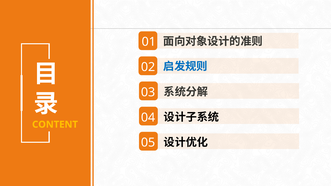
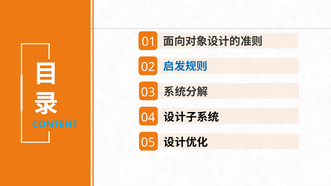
CONTENT colour: yellow -> light blue
